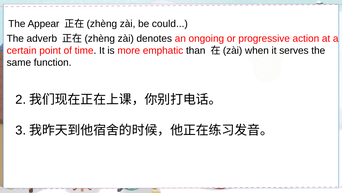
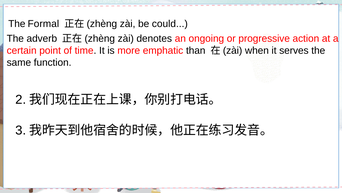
Appear: Appear -> Formal
